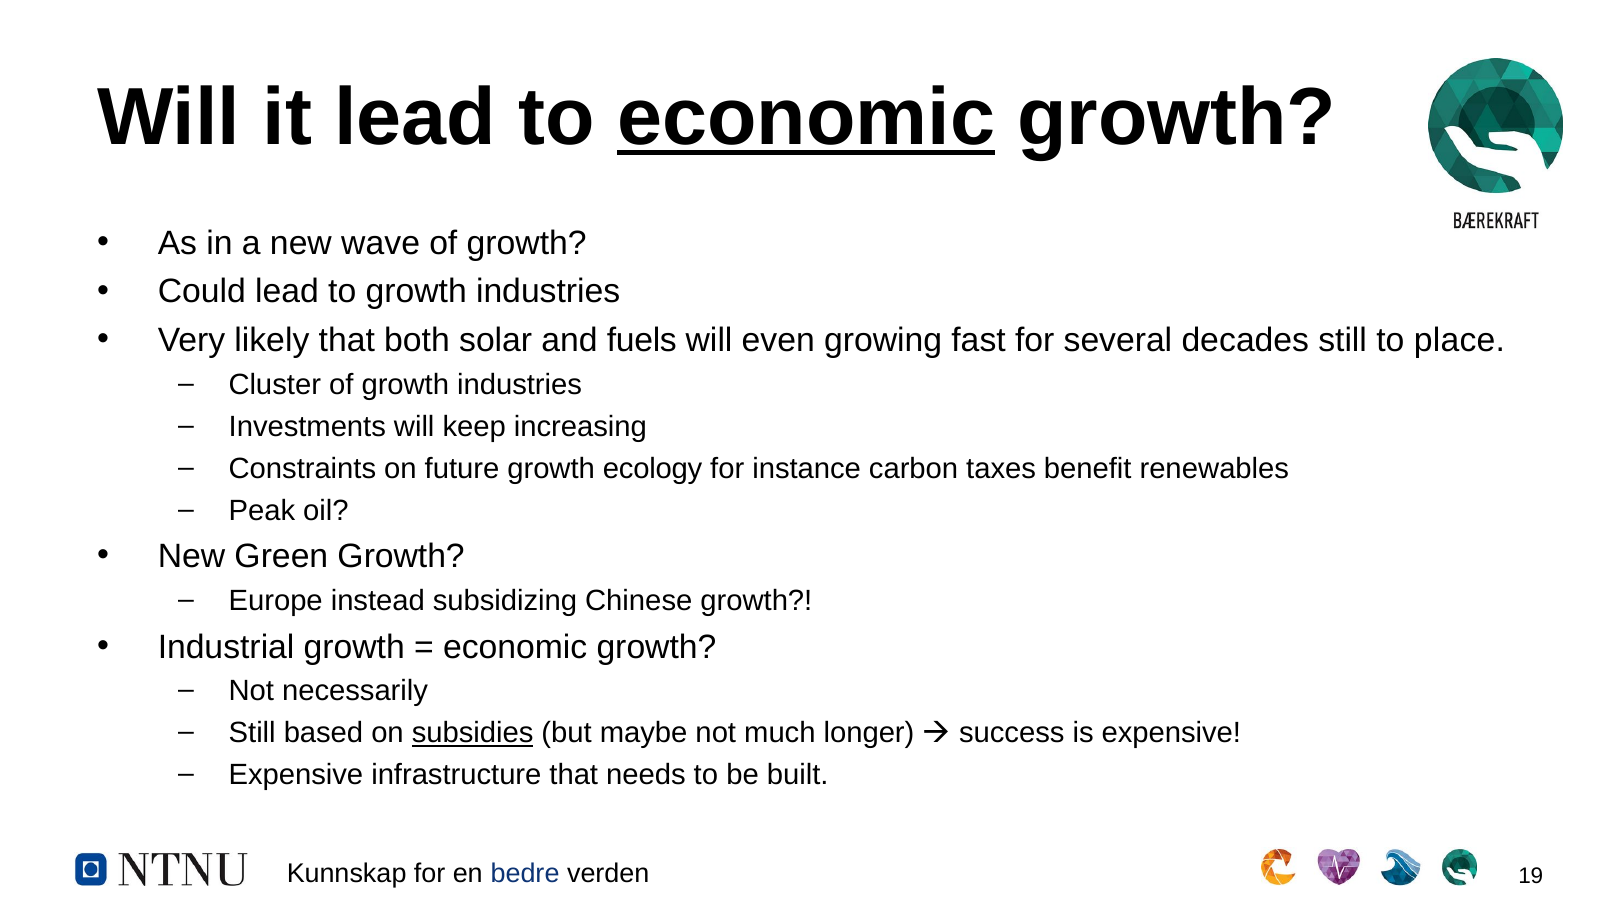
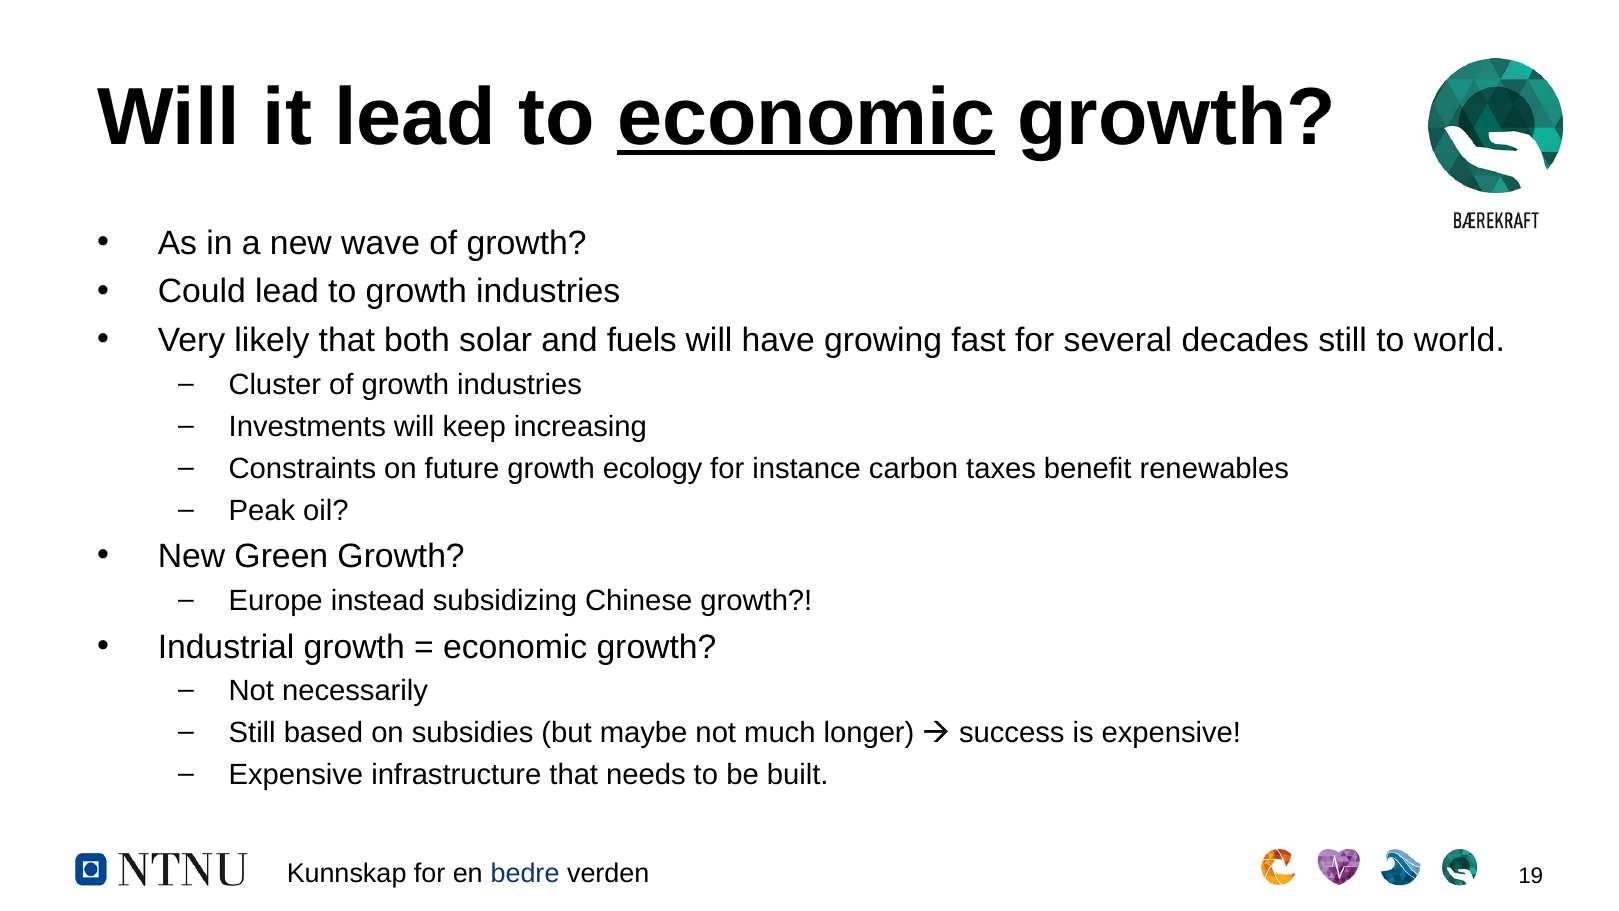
even: even -> have
place: place -> world
subsidies underline: present -> none
